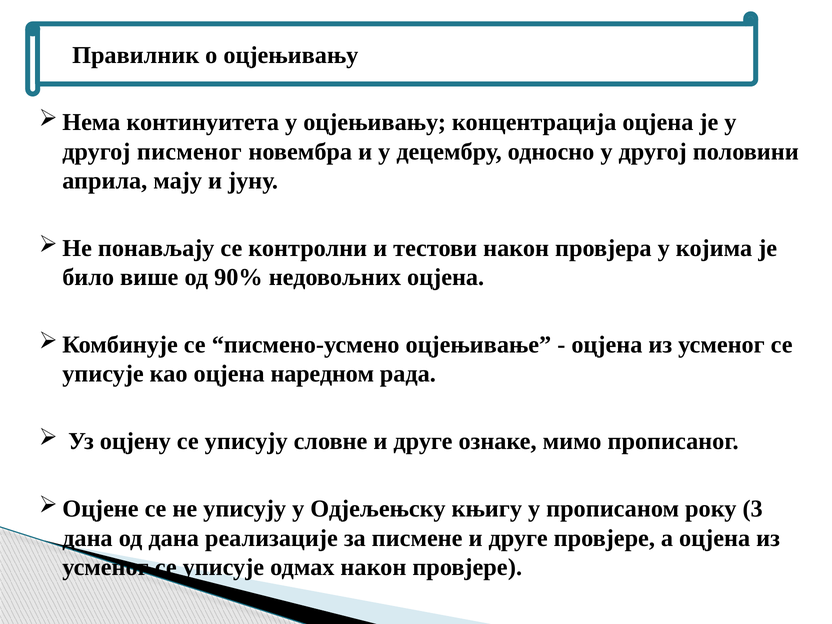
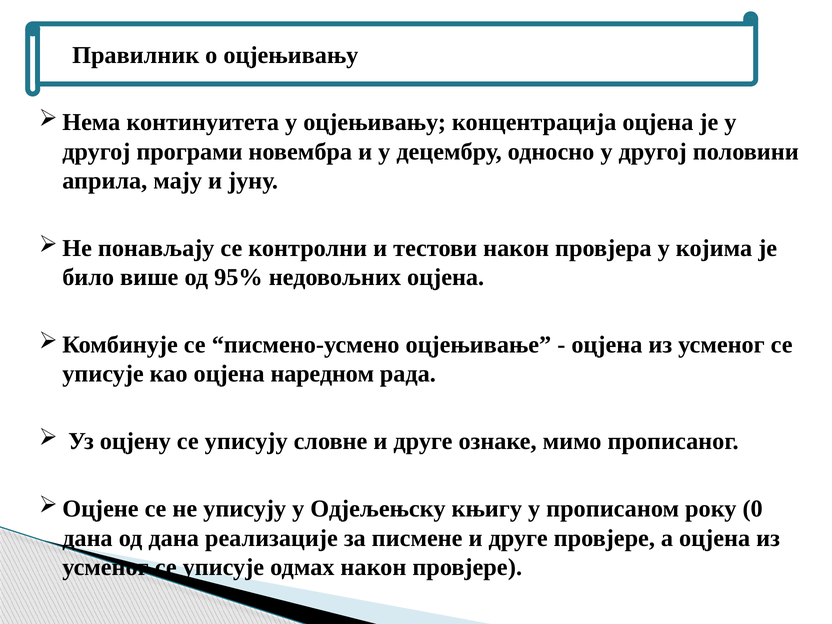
писменог: писменог -> програми
90%: 90% -> 95%
3: 3 -> 0
